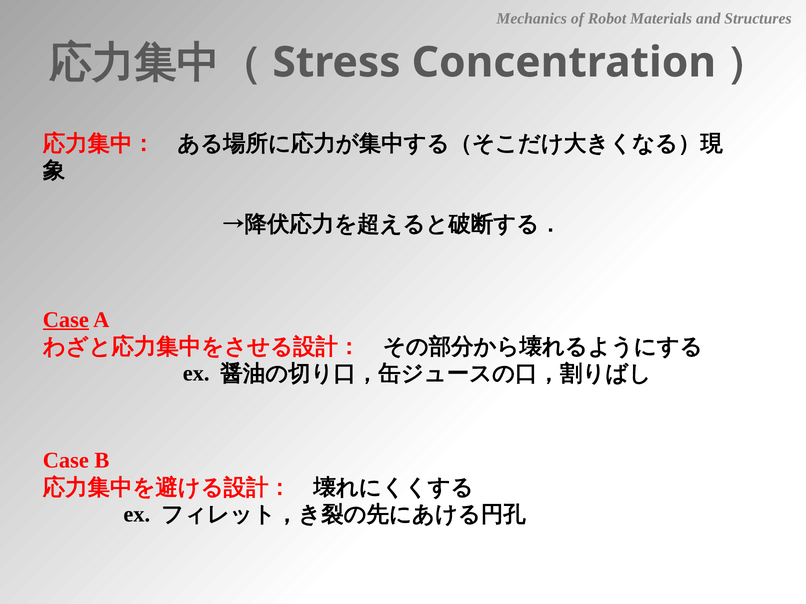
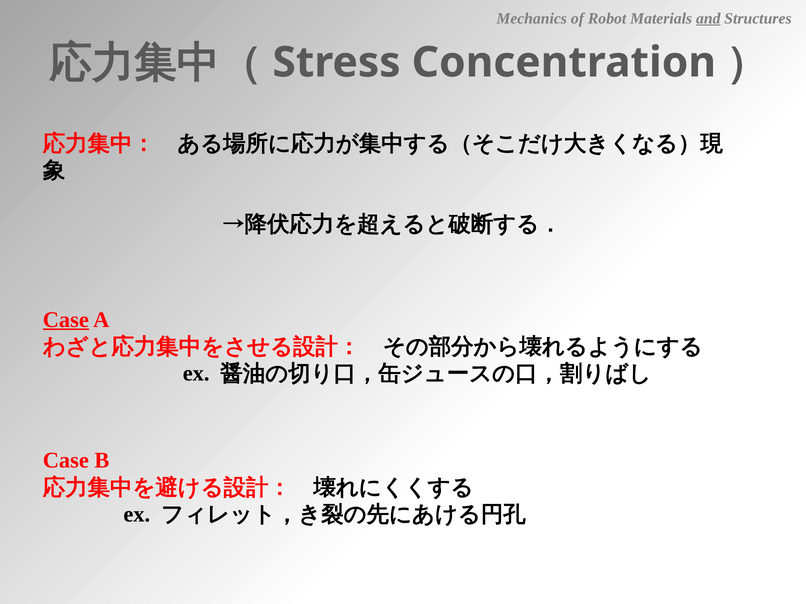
and underline: none -> present
